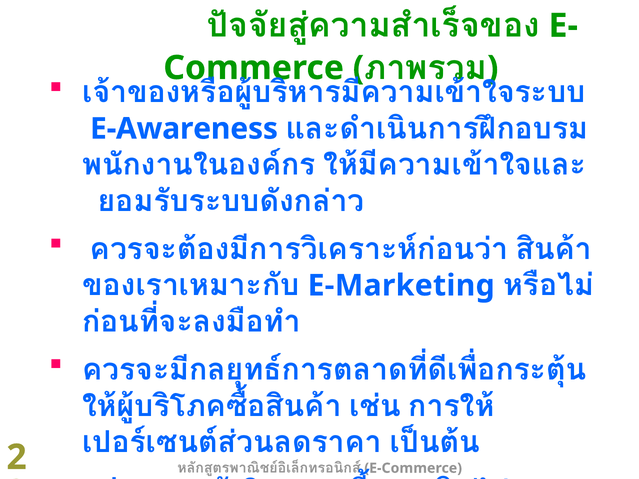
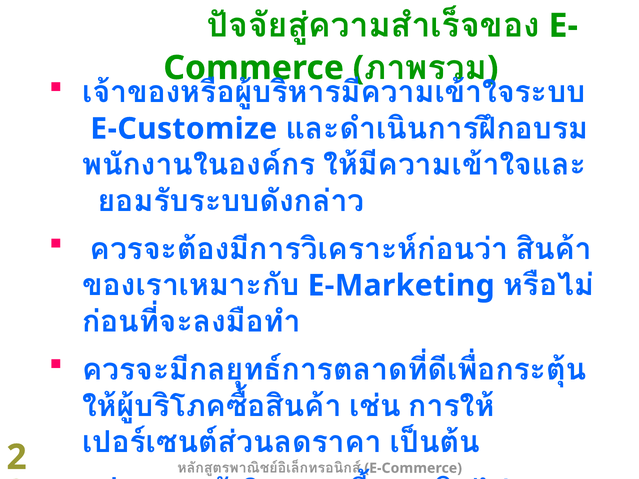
E-Awareness: E-Awareness -> E-Customize
